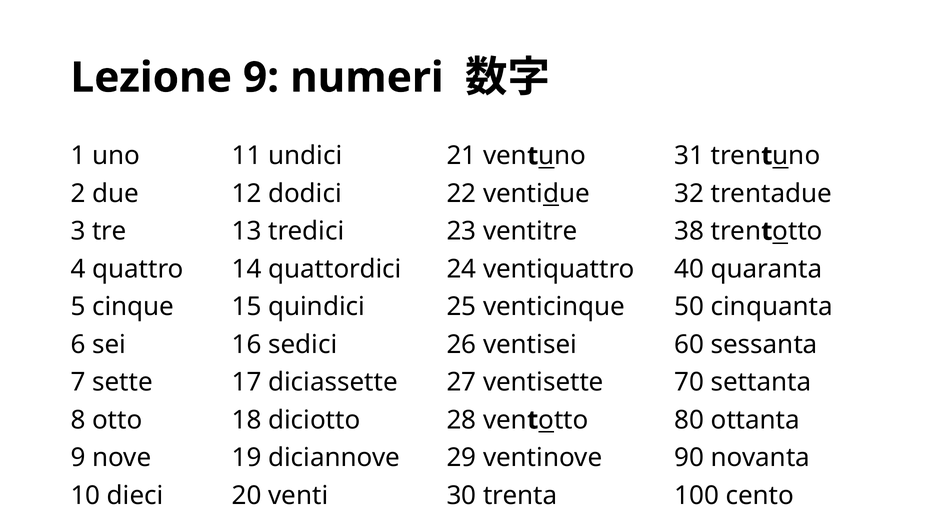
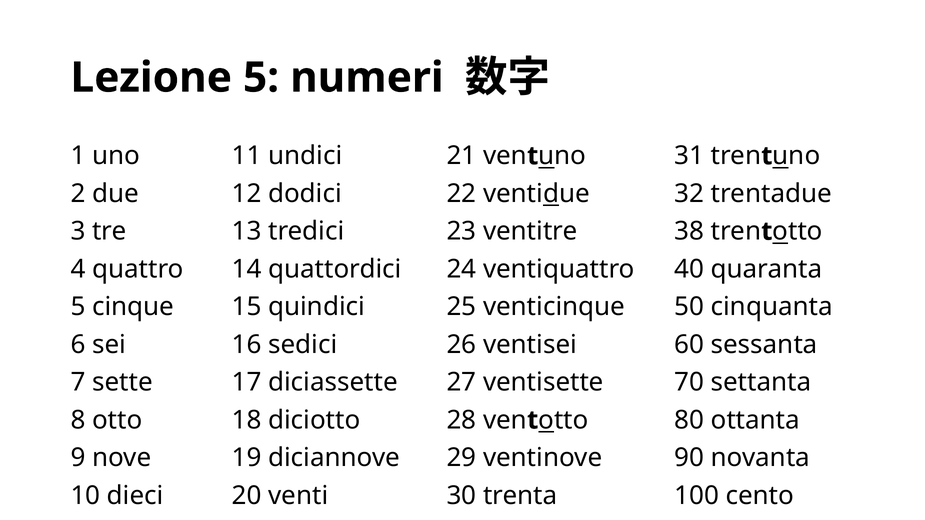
Lezione 9: 9 -> 5
